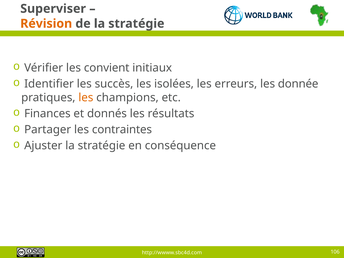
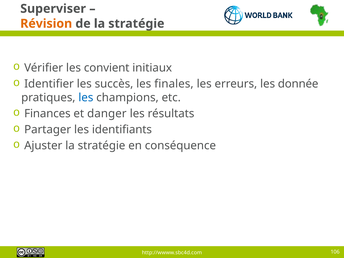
isolées: isolées -> finales
les at (86, 98) colour: orange -> blue
donnés: donnés -> danger
contraintes: contraintes -> identifiants
